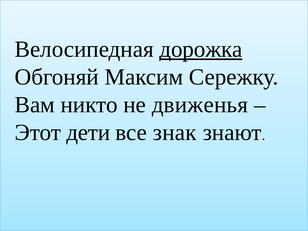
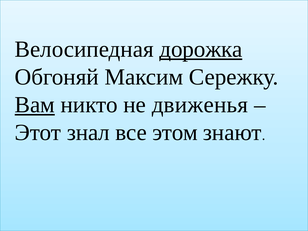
Вам underline: none -> present
дети: дети -> знал
знак: знак -> этом
